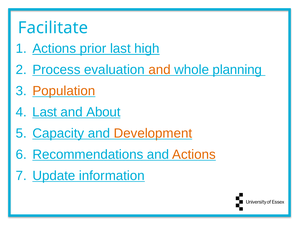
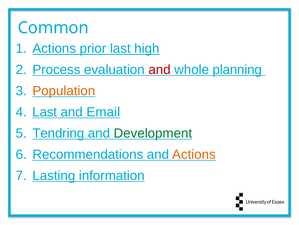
Facilitate: Facilitate -> Common
and at (160, 69) colour: orange -> red
About: About -> Email
Capacity: Capacity -> Tendring
Development colour: orange -> green
Update: Update -> Lasting
